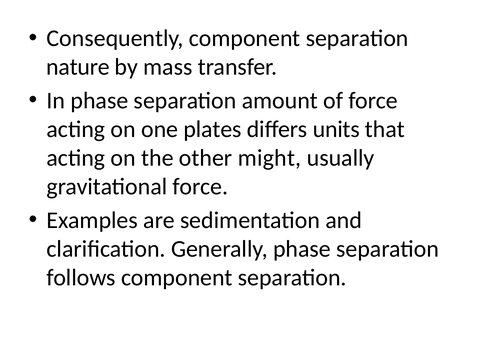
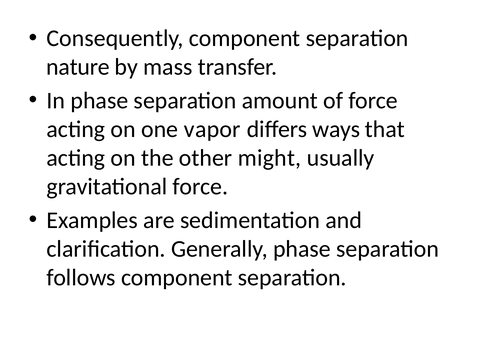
plates: plates -> vapor
units: units -> ways
